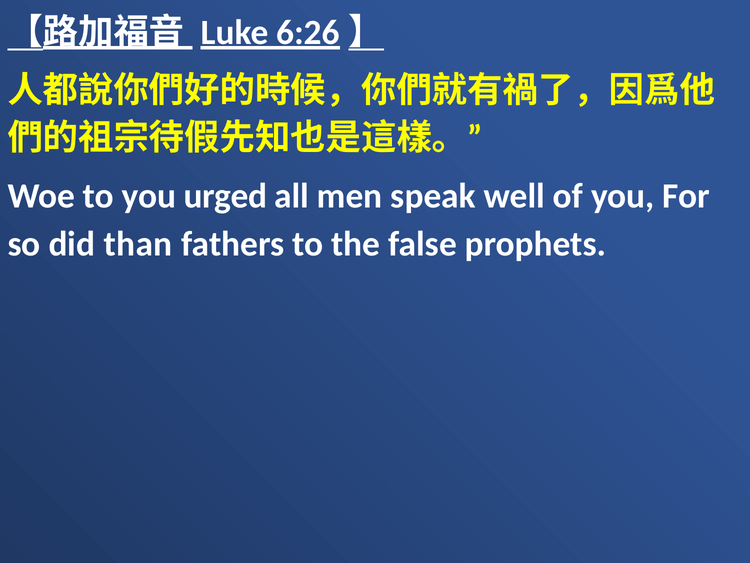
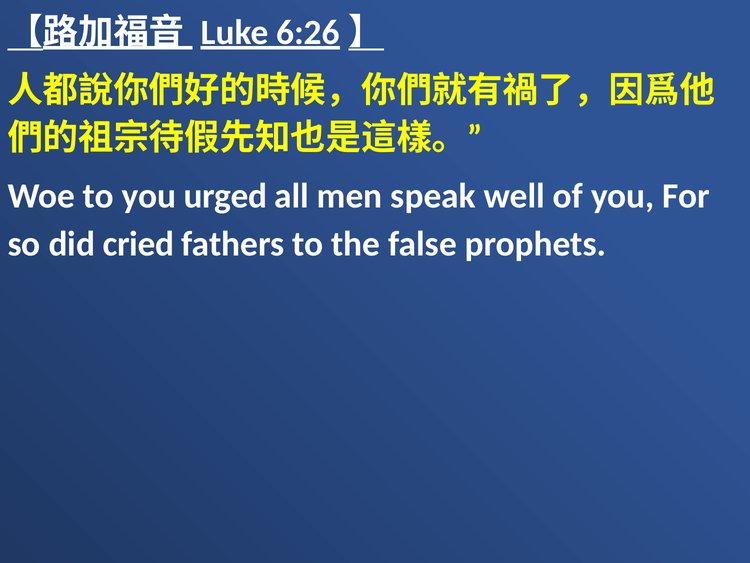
than: than -> cried
